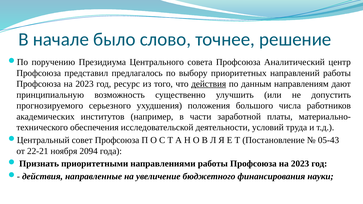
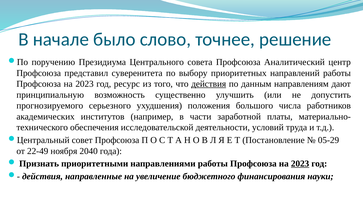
предлагалось: предлагалось -> суверенитета
05-43: 05-43 -> 05-29
22-21: 22-21 -> 22-49
2094: 2094 -> 2040
2023 at (300, 164) underline: none -> present
